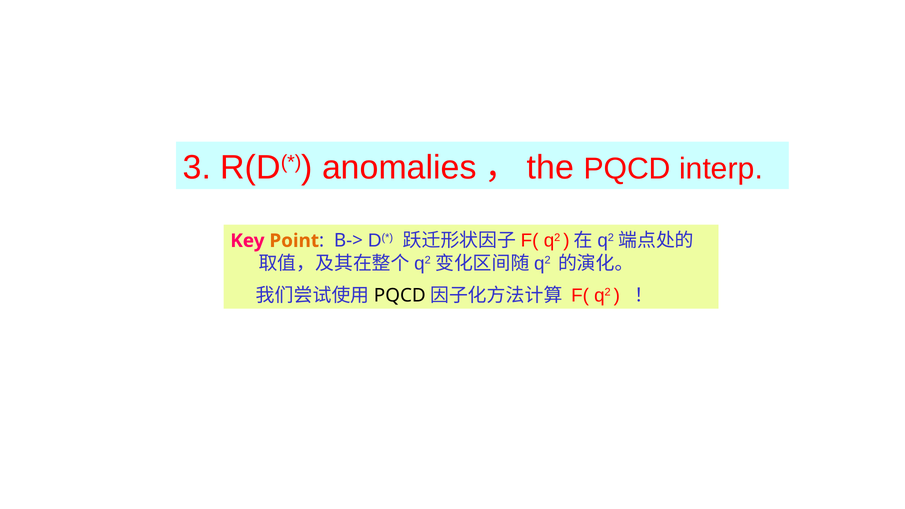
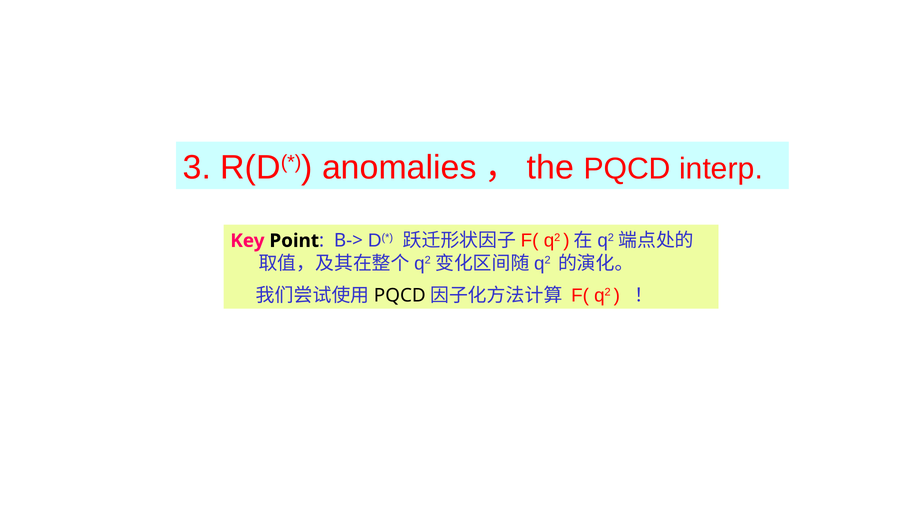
Point colour: orange -> black
